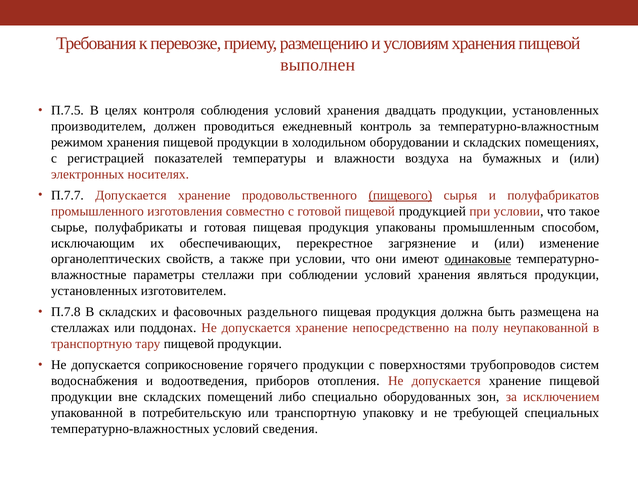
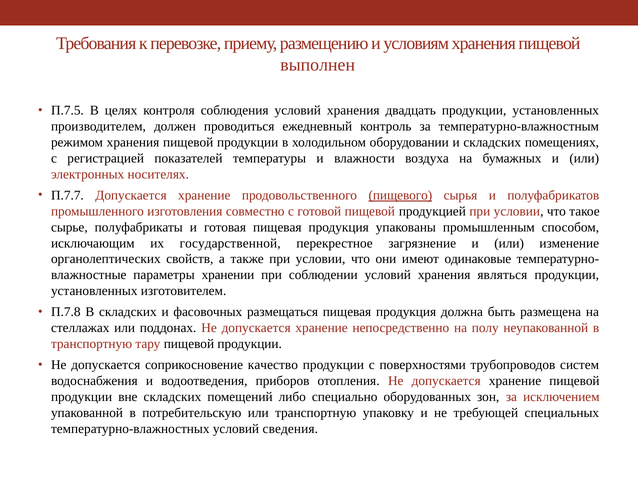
обеспечивающих: обеспечивающих -> государственной
одинаковые underline: present -> none
стеллажи: стеллажи -> хранении
раздельного: раздельного -> размещаться
горячего: горячего -> качество
